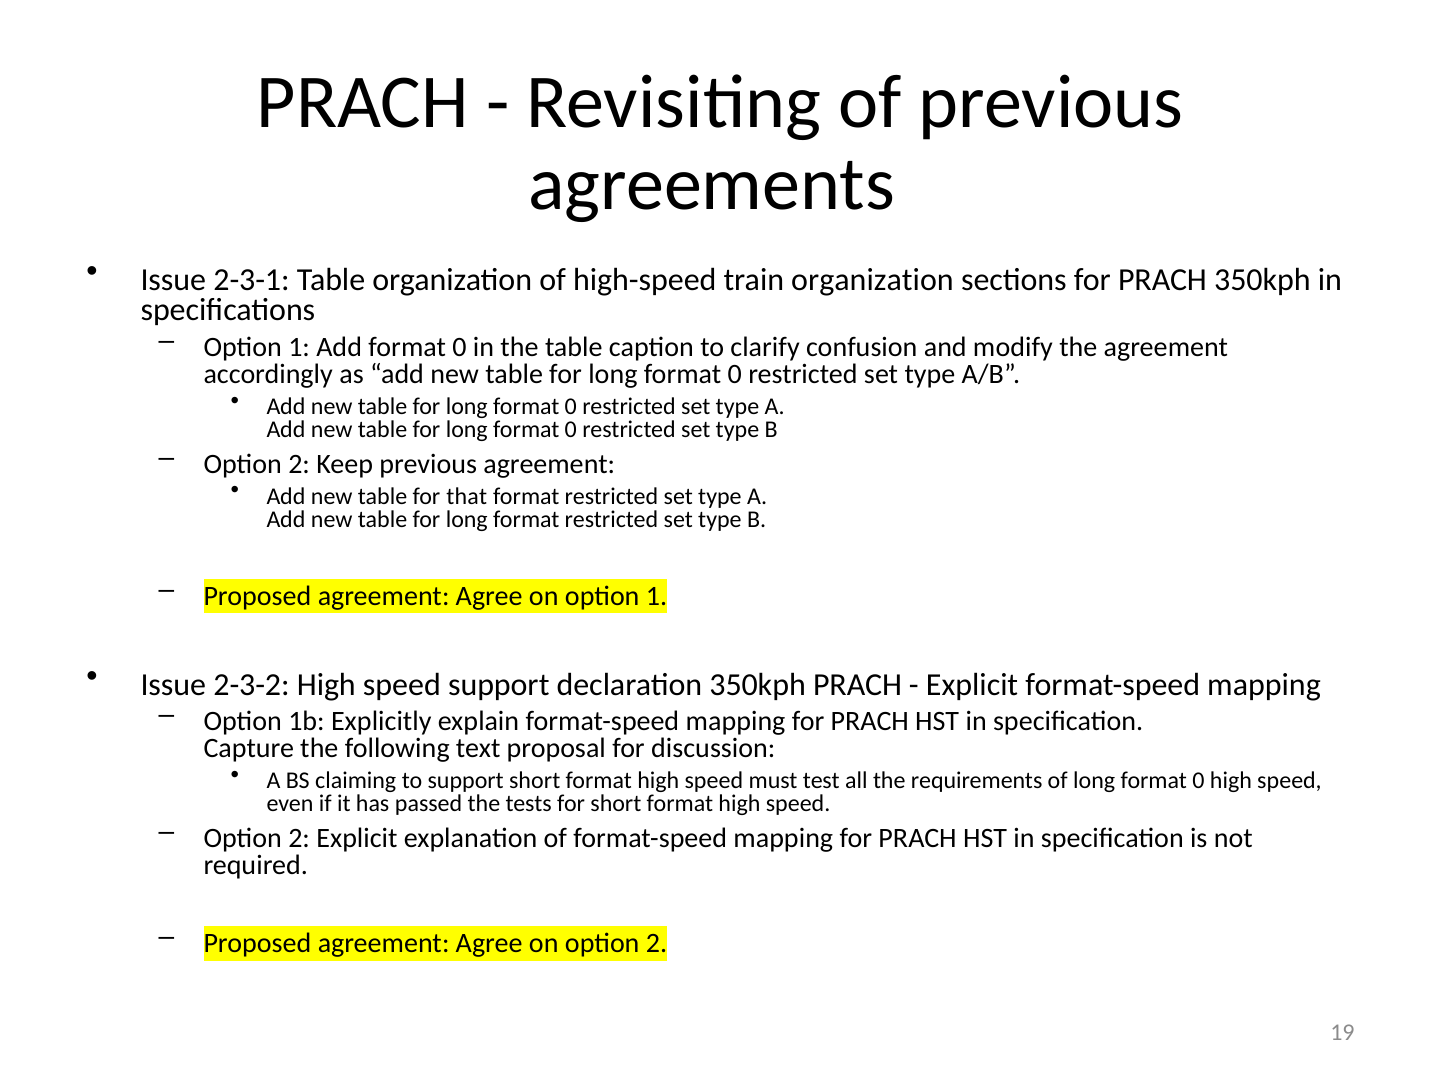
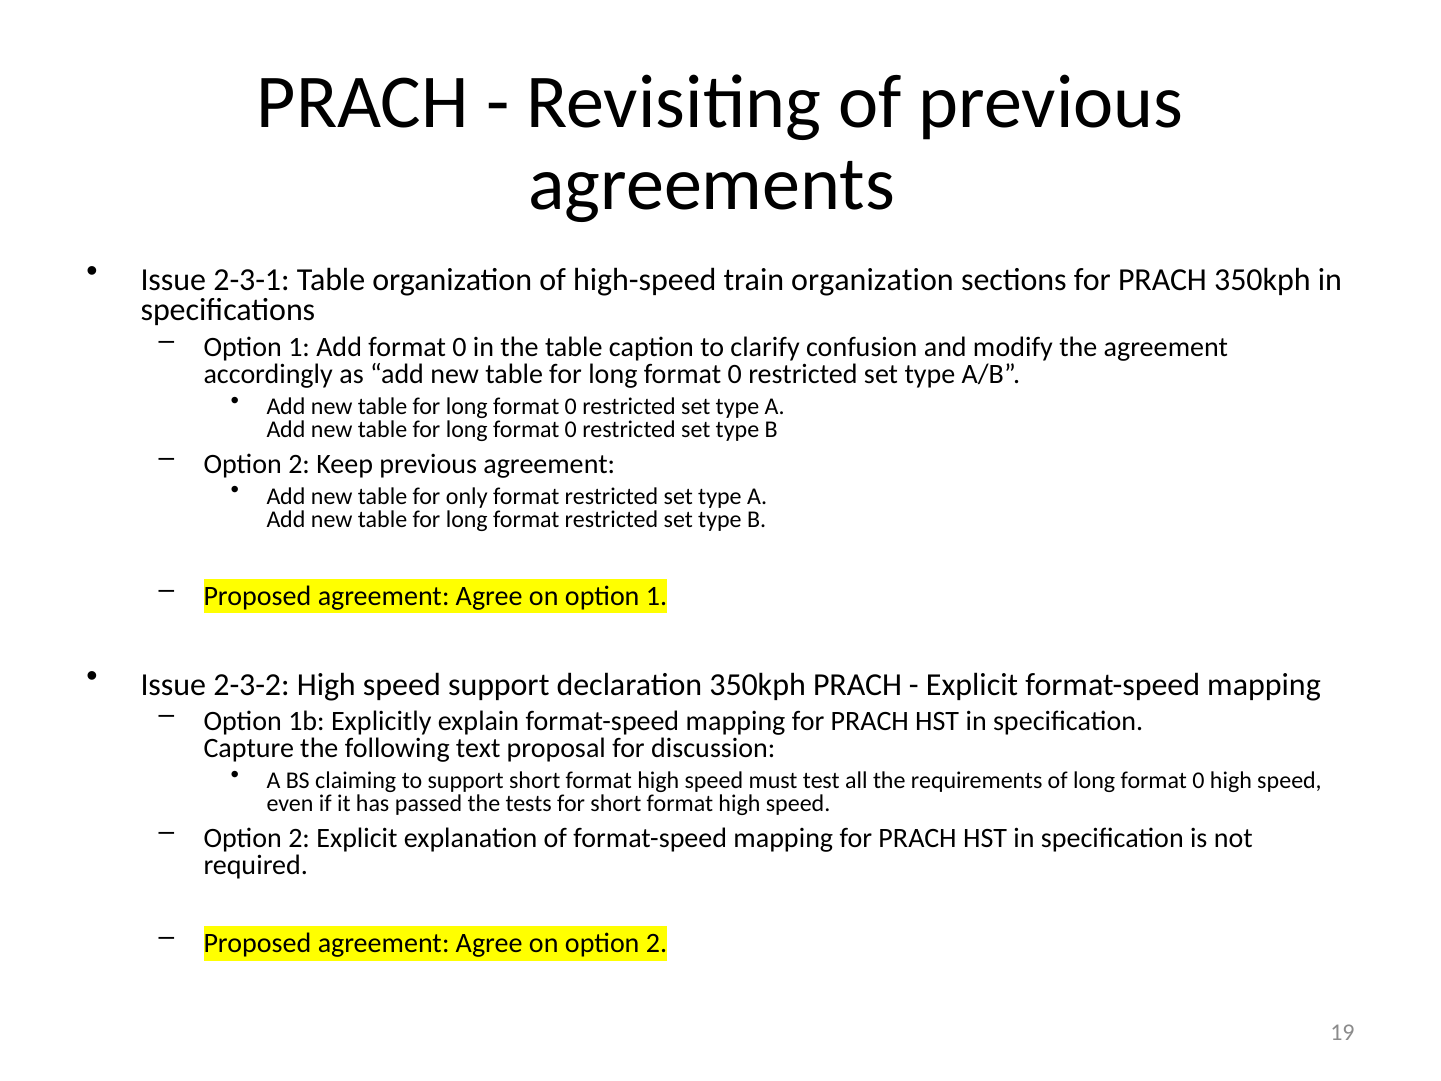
that: that -> only
